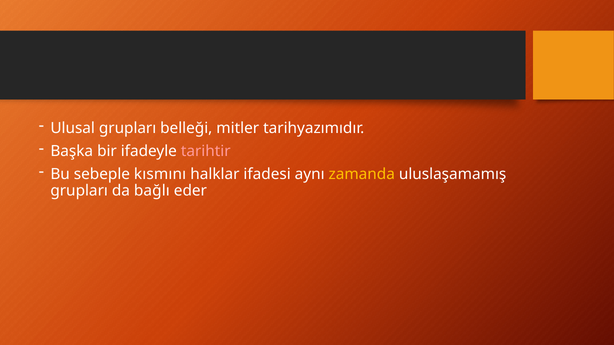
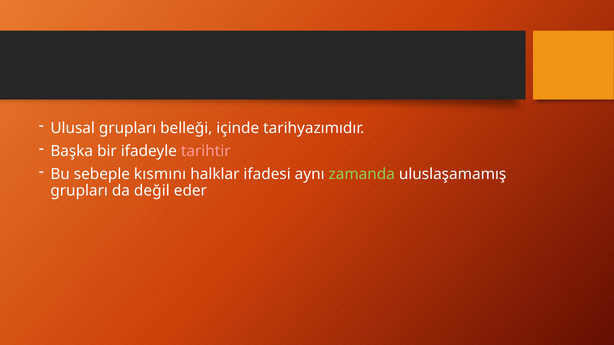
mitler: mitler -> içinde
zamanda colour: yellow -> light green
bağlı: bağlı -> değil
